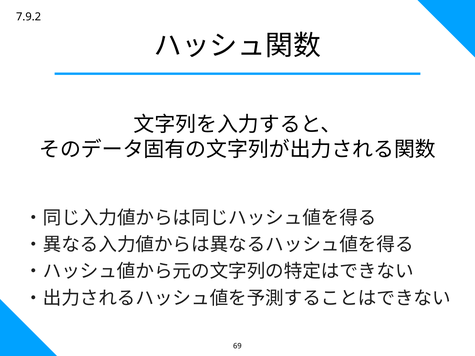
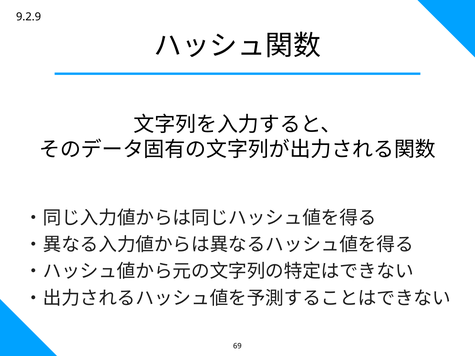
7.9.2: 7.9.2 -> 9.2.9
